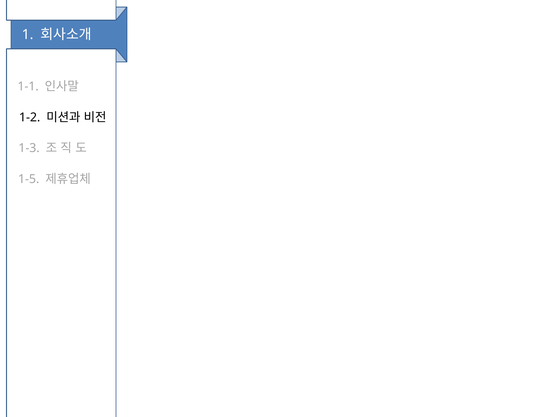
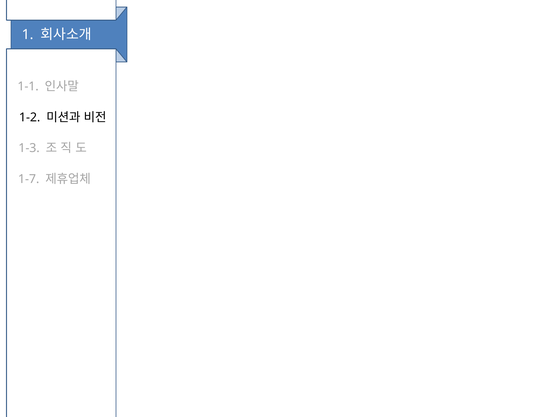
1-5: 1-5 -> 1-7
